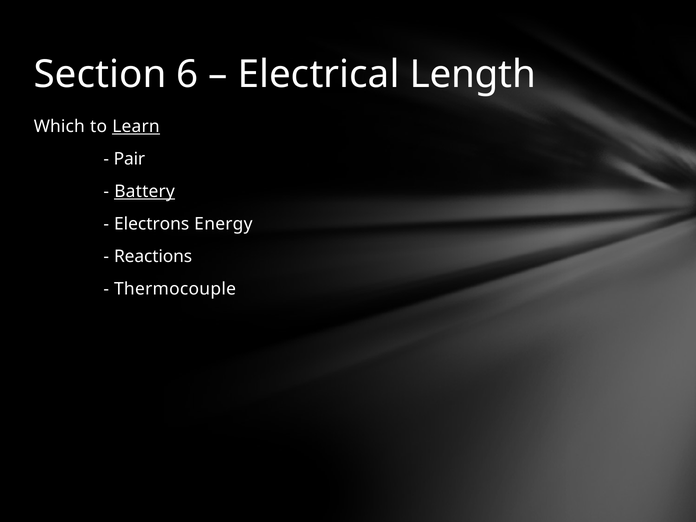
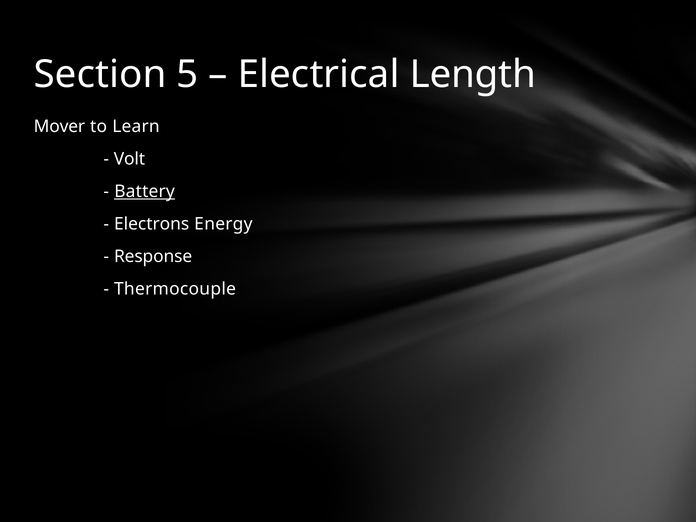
6: 6 -> 5
Which: Which -> Mover
Learn underline: present -> none
Pair: Pair -> Volt
Reactions: Reactions -> Response
